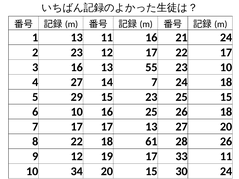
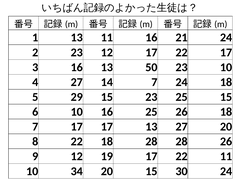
55: 55 -> 50
18 61: 61 -> 28
19 17 33: 33 -> 22
